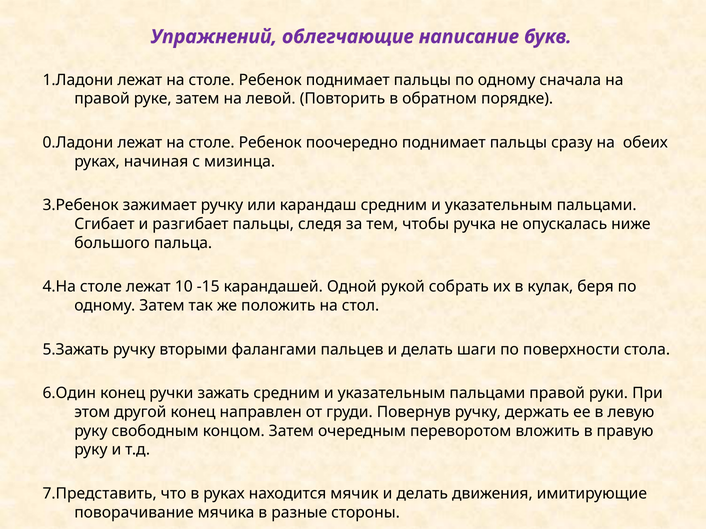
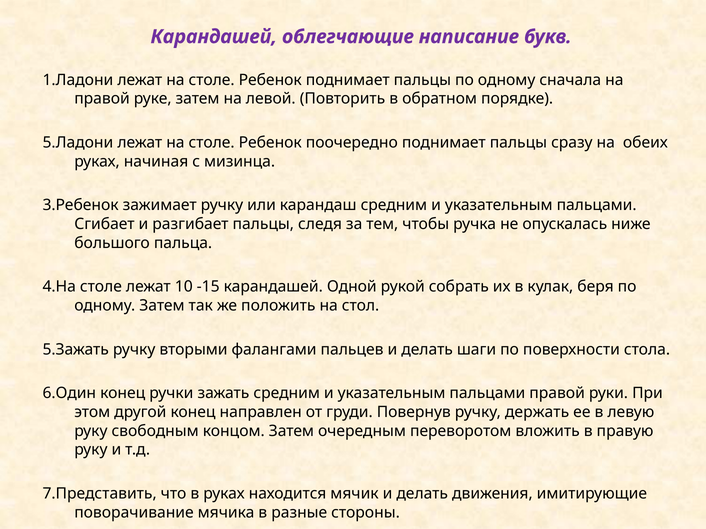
Упражнений at (214, 37): Упражнений -> Карандашей
0.Ладони: 0.Ладони -> 5.Ладони
